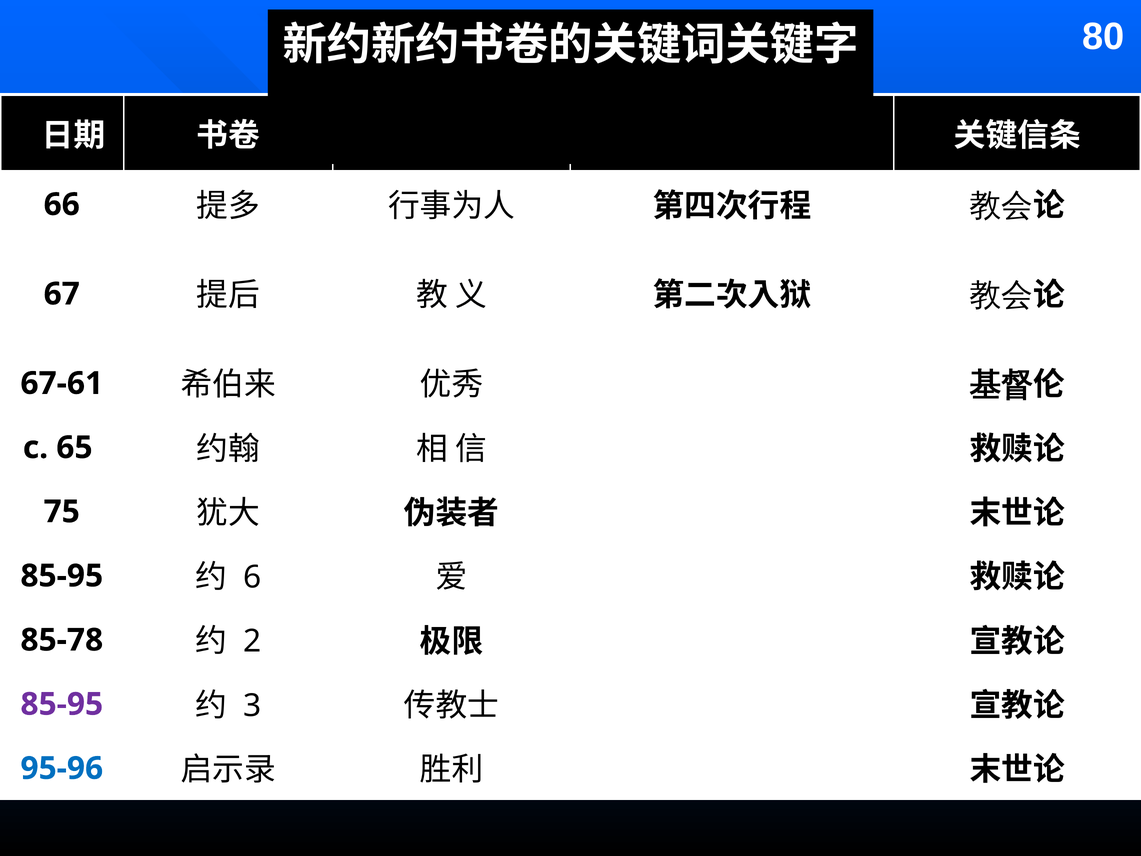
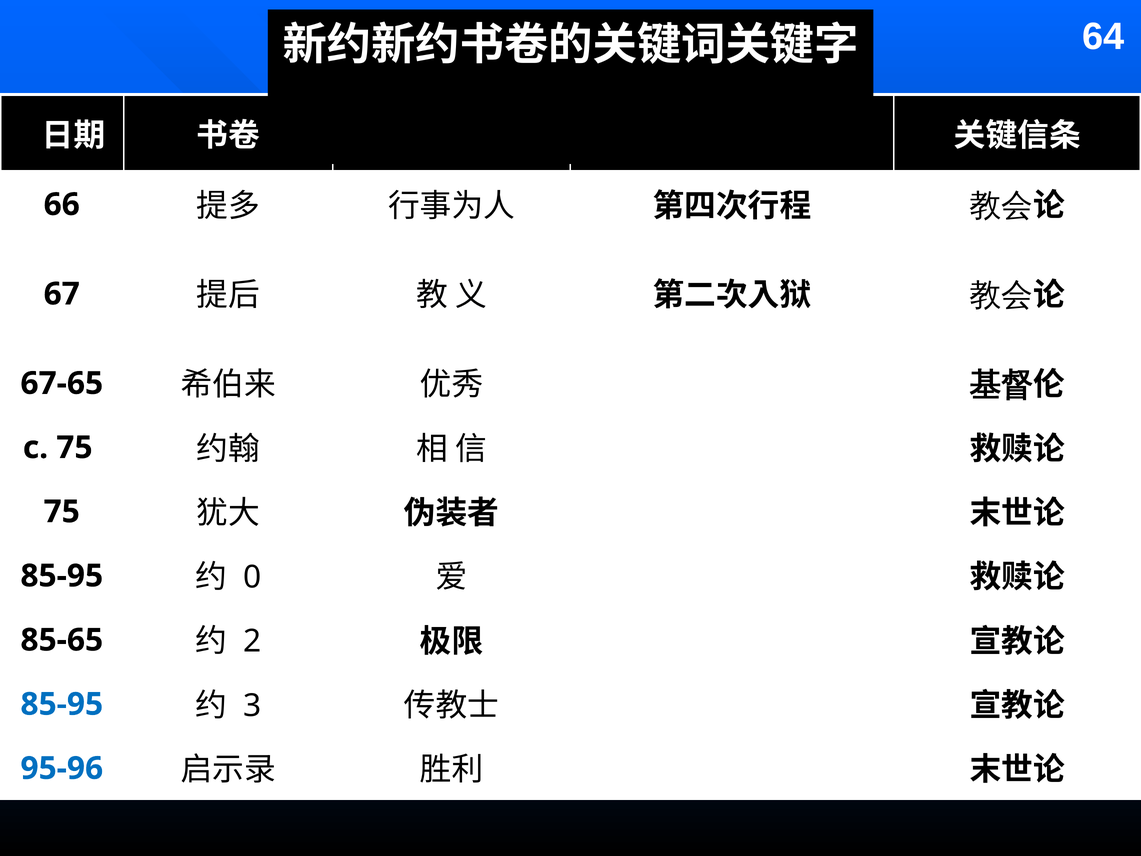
80: 80 -> 64
67-61: 67-61 -> 67-65
c 65: 65 -> 75
6: 6 -> 0
85-78: 85-78 -> 85-65
85-95 at (62, 704) colour: purple -> blue
